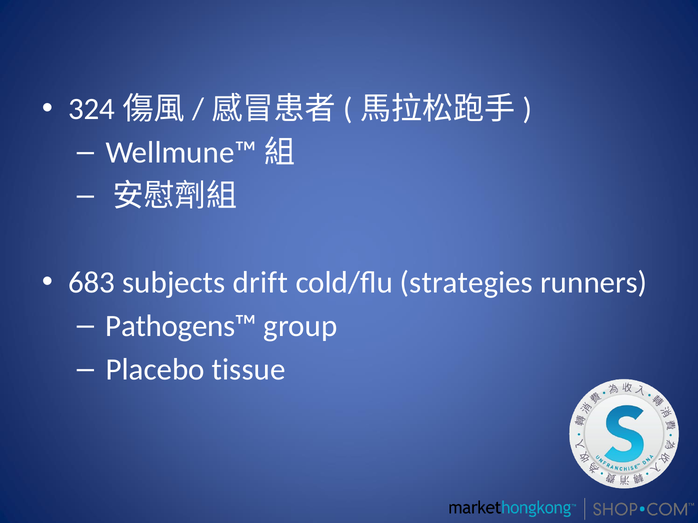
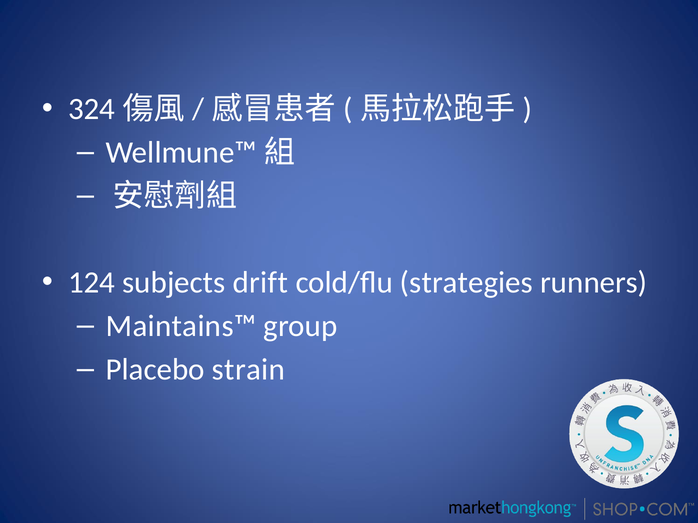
683: 683 -> 124
Pathogens™: Pathogens™ -> Maintains™
tissue: tissue -> strain
